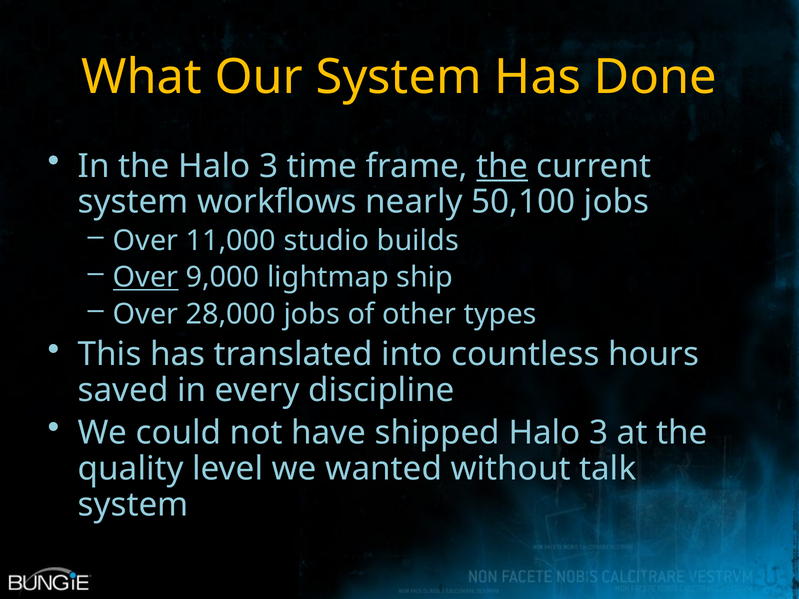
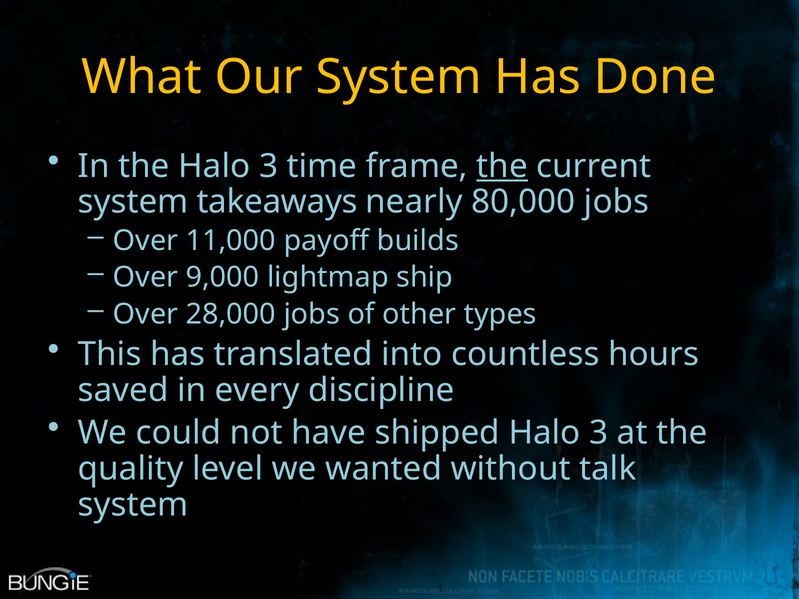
workflows: workflows -> takeaways
50,100: 50,100 -> 80,000
studio: studio -> payoff
Over at (146, 277) underline: present -> none
